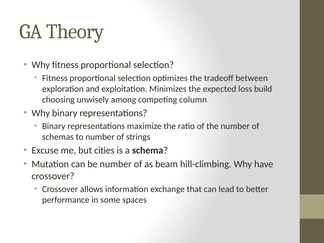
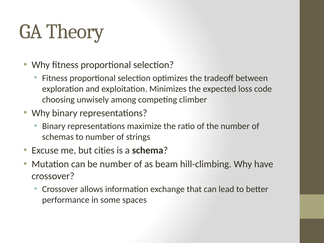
build: build -> code
column: column -> climber
